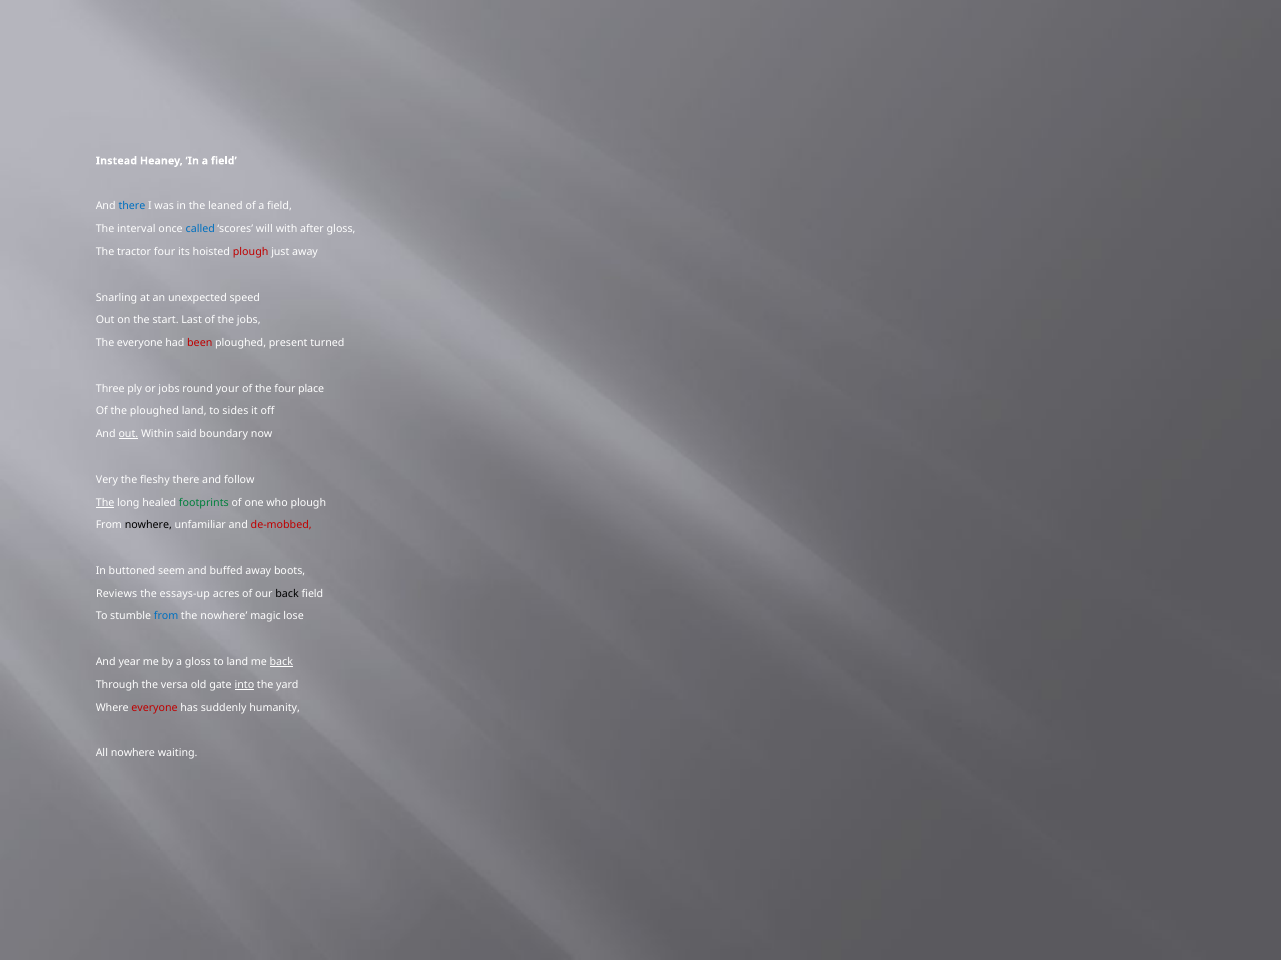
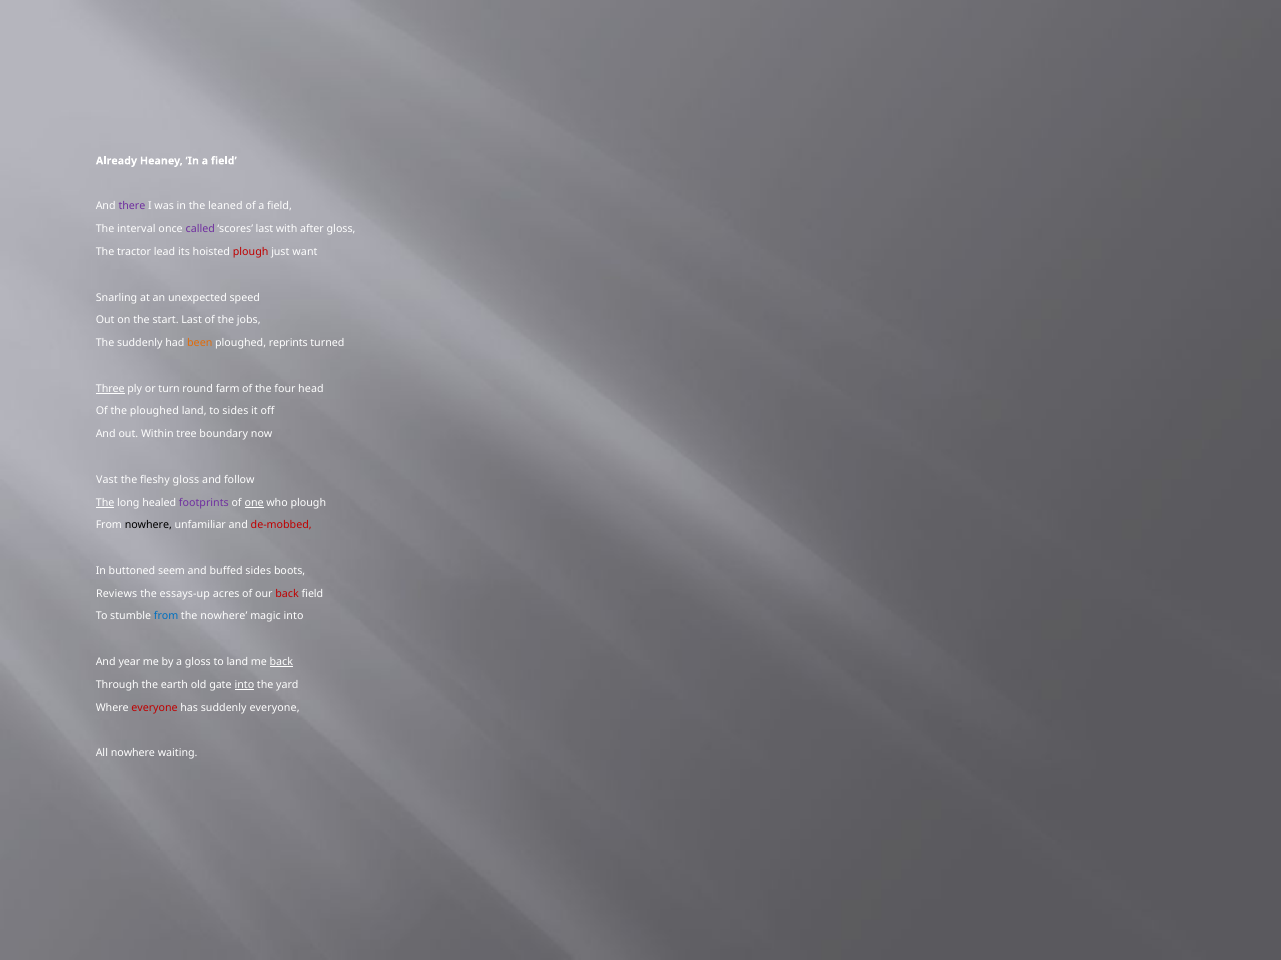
Instead: Instead -> Already
there at (132, 207) colour: blue -> purple
called colour: blue -> purple
scores will: will -> last
tractor four: four -> lead
just away: away -> want
The everyone: everyone -> suddenly
been colour: red -> orange
present: present -> reprints
Three underline: none -> present
or jobs: jobs -> turn
your: your -> farm
place: place -> head
out at (128, 434) underline: present -> none
said: said -> tree
Very: Very -> Vast
fleshy there: there -> gloss
footprints colour: green -> purple
one underline: none -> present
buffed away: away -> sides
back at (287, 594) colour: black -> red
magic lose: lose -> into
versa: versa -> earth
suddenly humanity: humanity -> everyone
